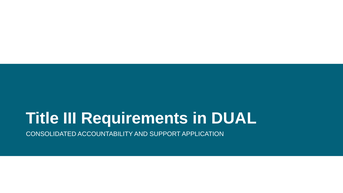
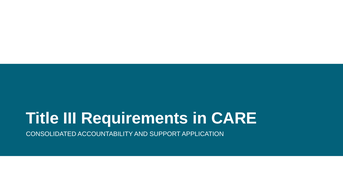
DUAL: DUAL -> CARE
